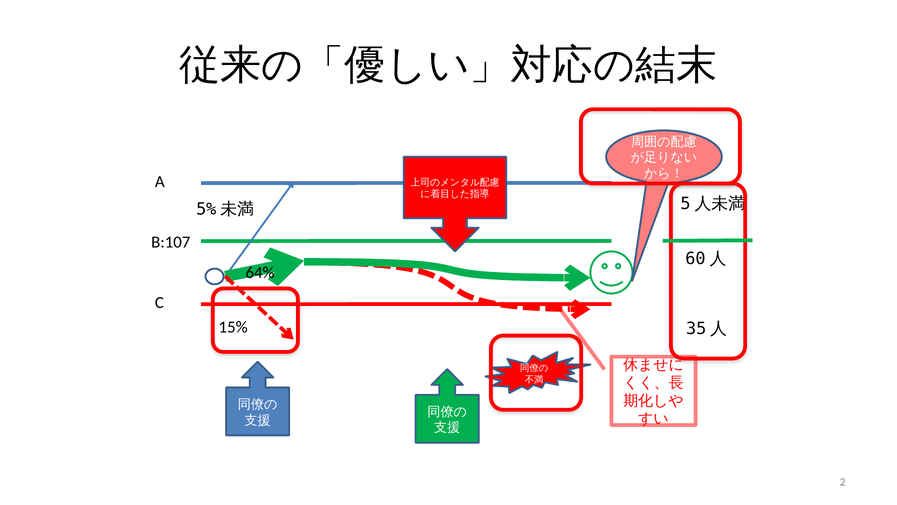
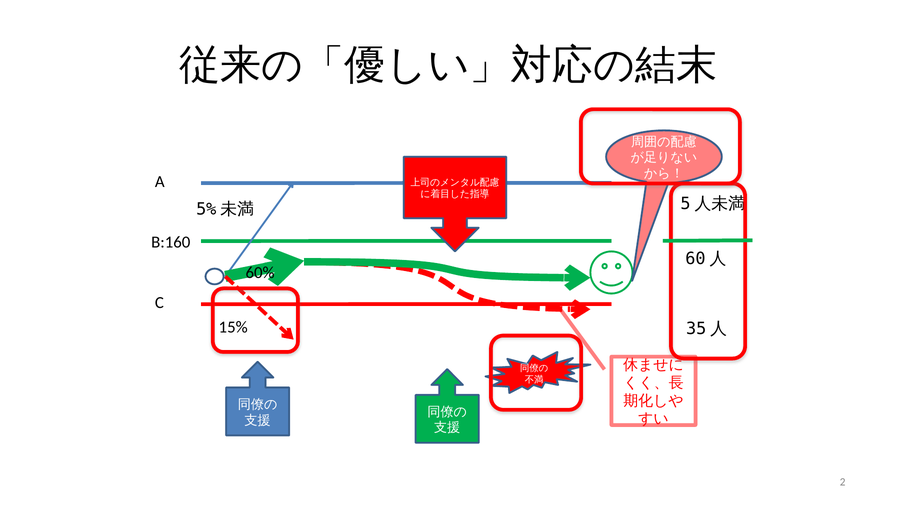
B:107: B:107 -> B:160
64%: 64% -> 60%
